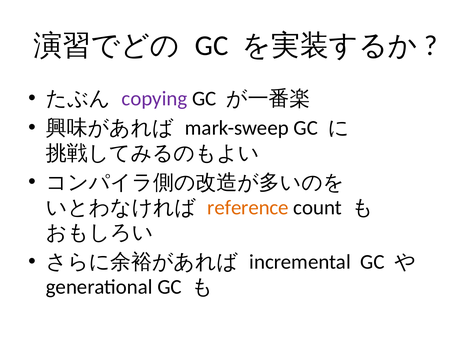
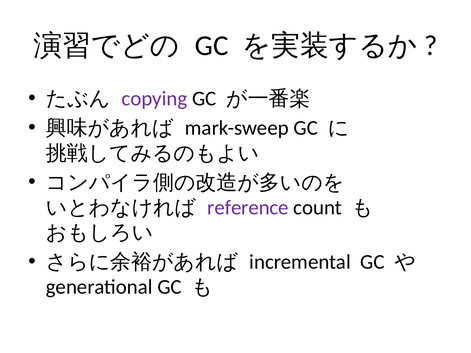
reference colour: orange -> purple
